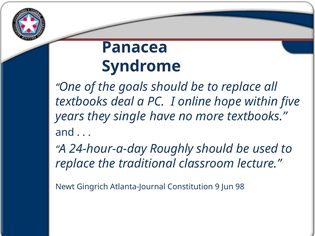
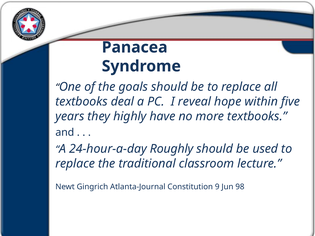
online: online -> reveal
single: single -> highly
